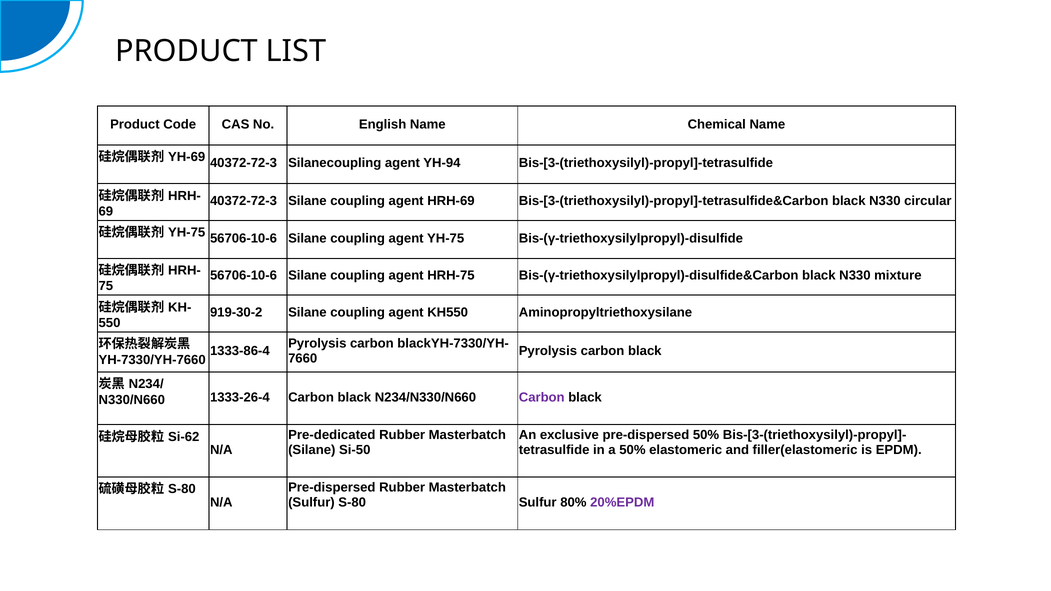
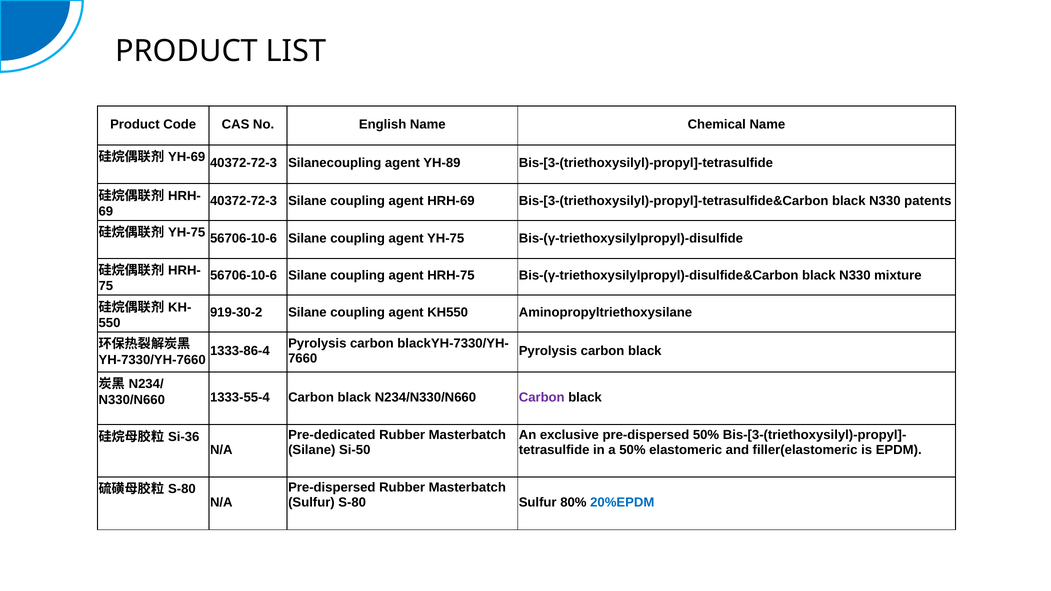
YH-94: YH-94 -> YH-89
circular: circular -> patents
1333-26-4: 1333-26-4 -> 1333-55-4
Si-62: Si-62 -> Si-36
20%EPDM colour: purple -> blue
